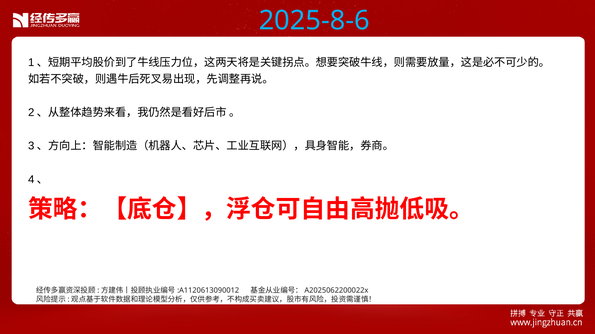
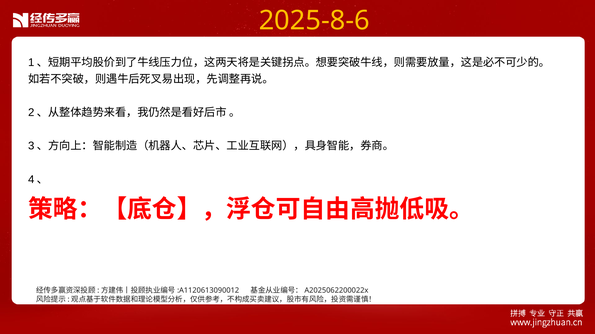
2025-8-6 colour: light blue -> yellow
